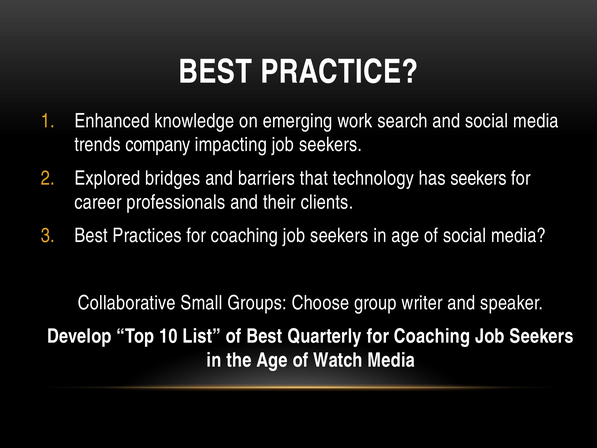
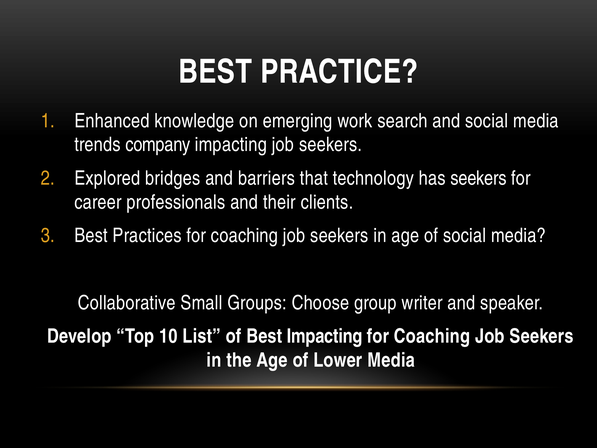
Best Quarterly: Quarterly -> Impacting
Watch: Watch -> Lower
